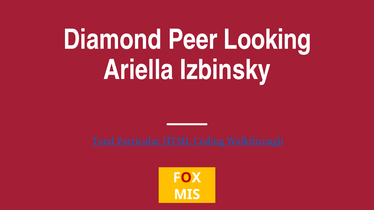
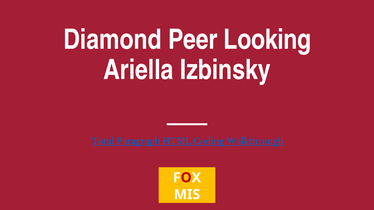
Particular: Particular -> Paragraph
